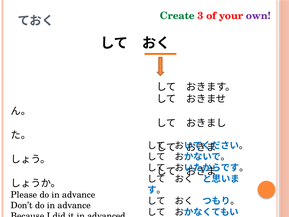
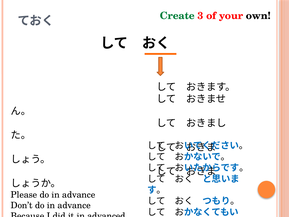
own colour: purple -> black
